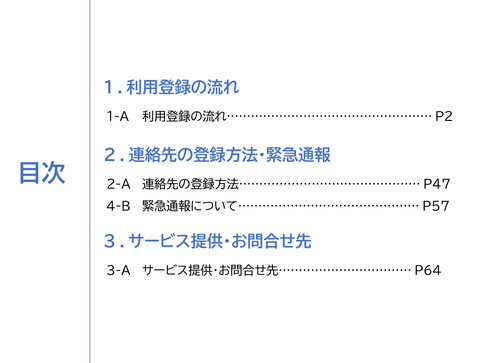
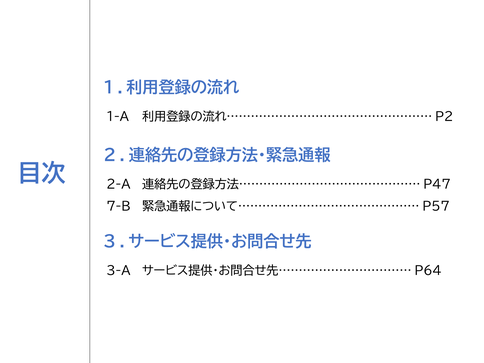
4-B: 4-B -> 7-B
